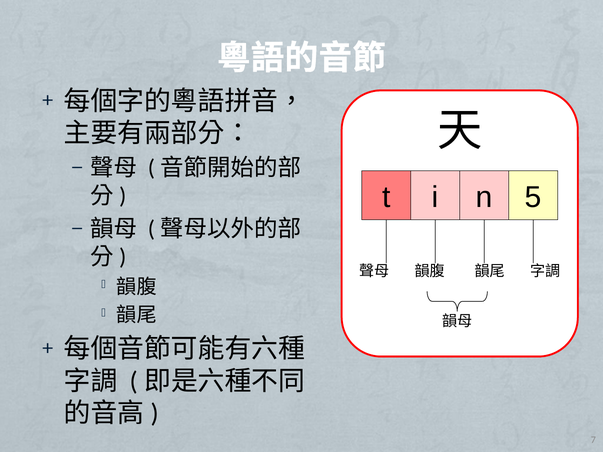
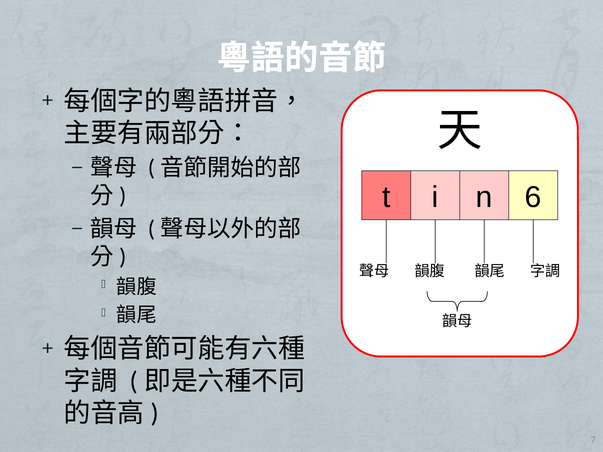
5: 5 -> 6
